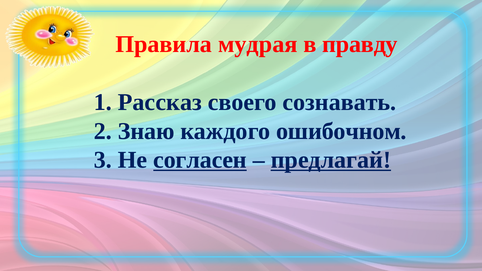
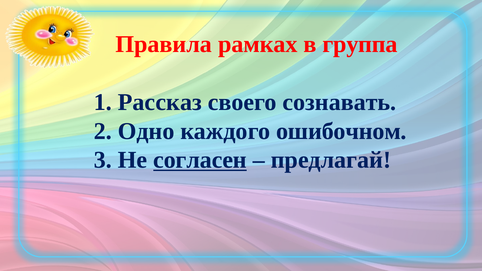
мудрая: мудрая -> рамках
правду: правду -> группа
Знаю: Знаю -> Одно
предлагай underline: present -> none
